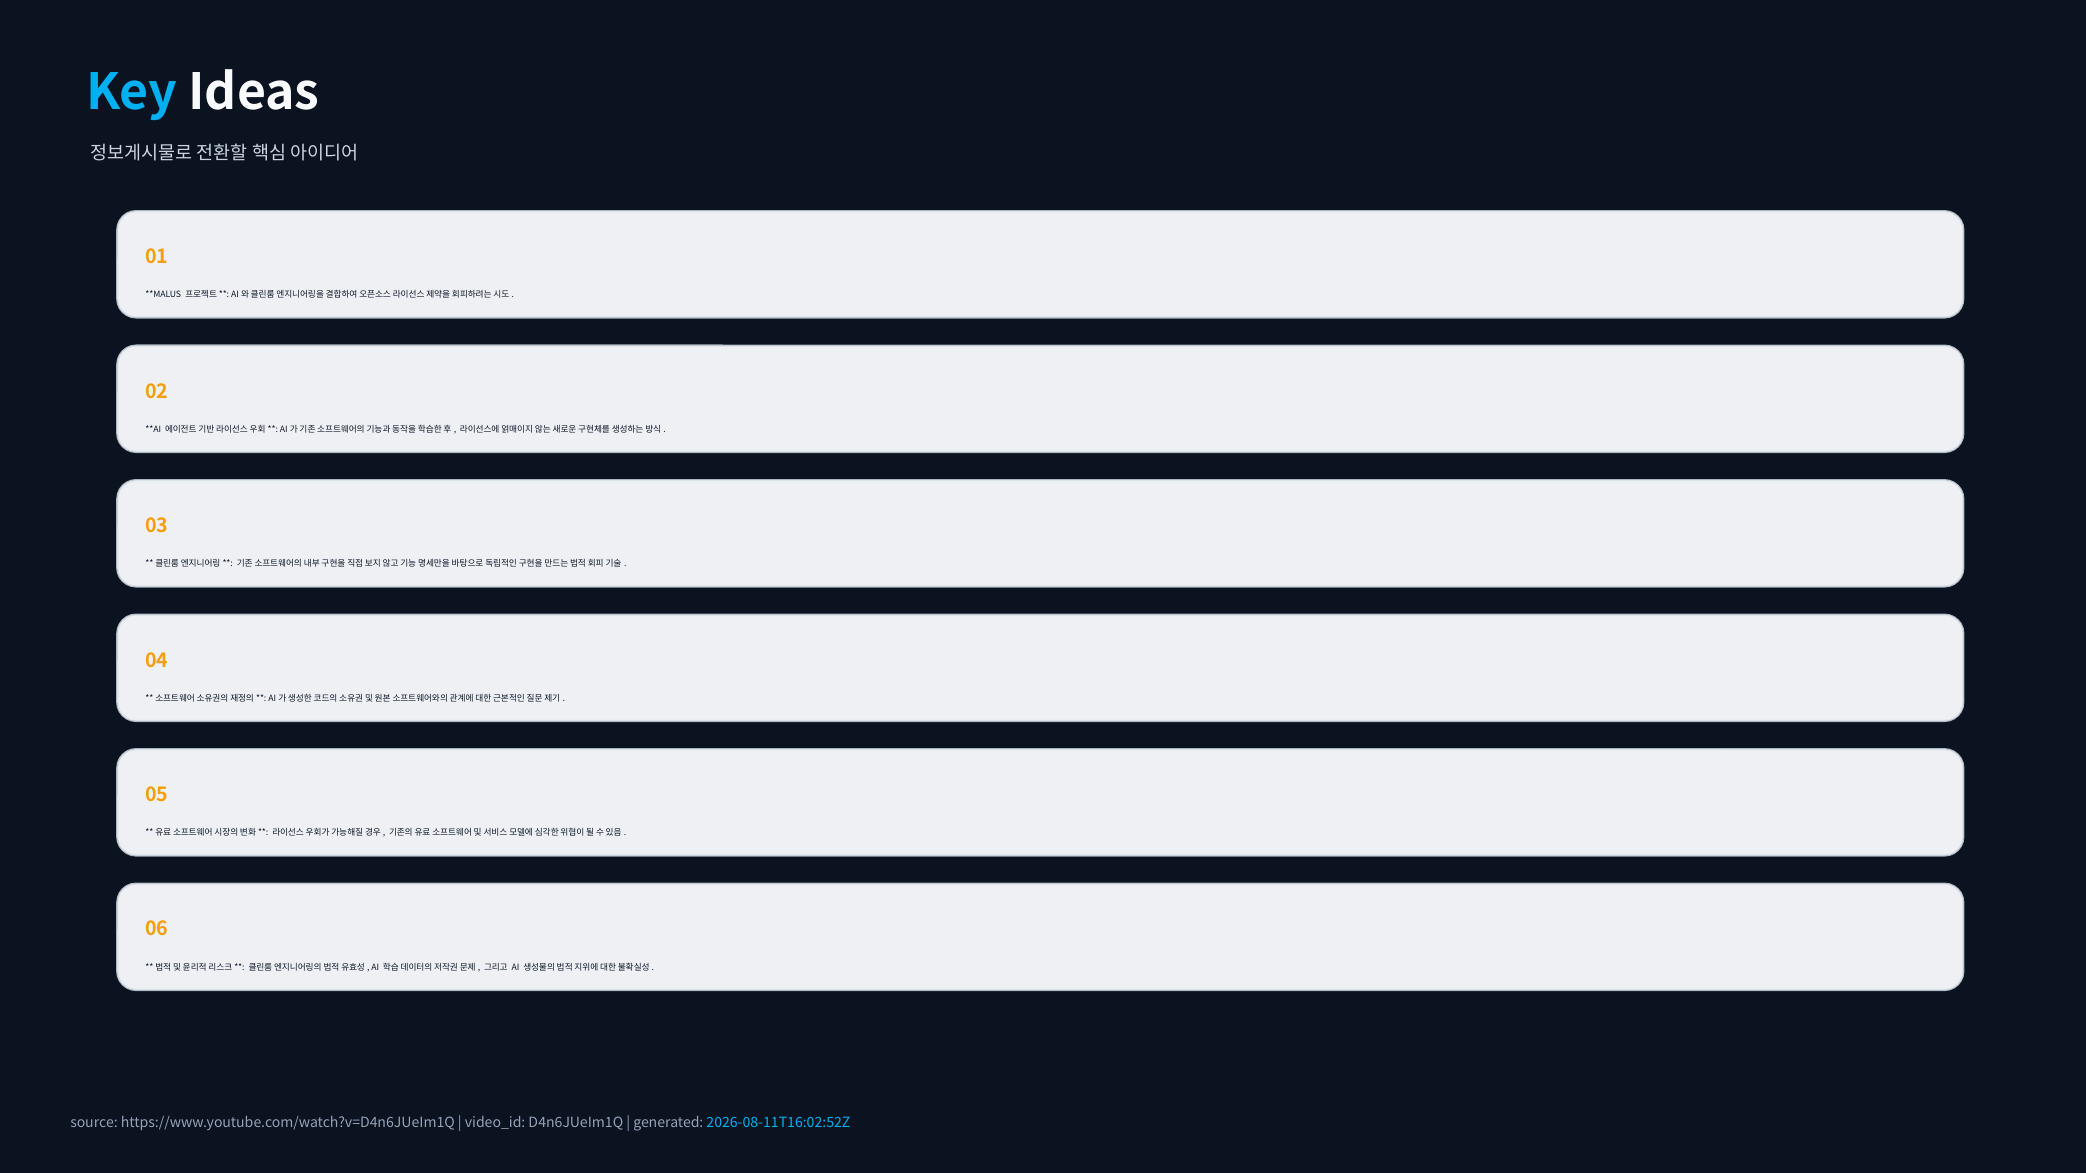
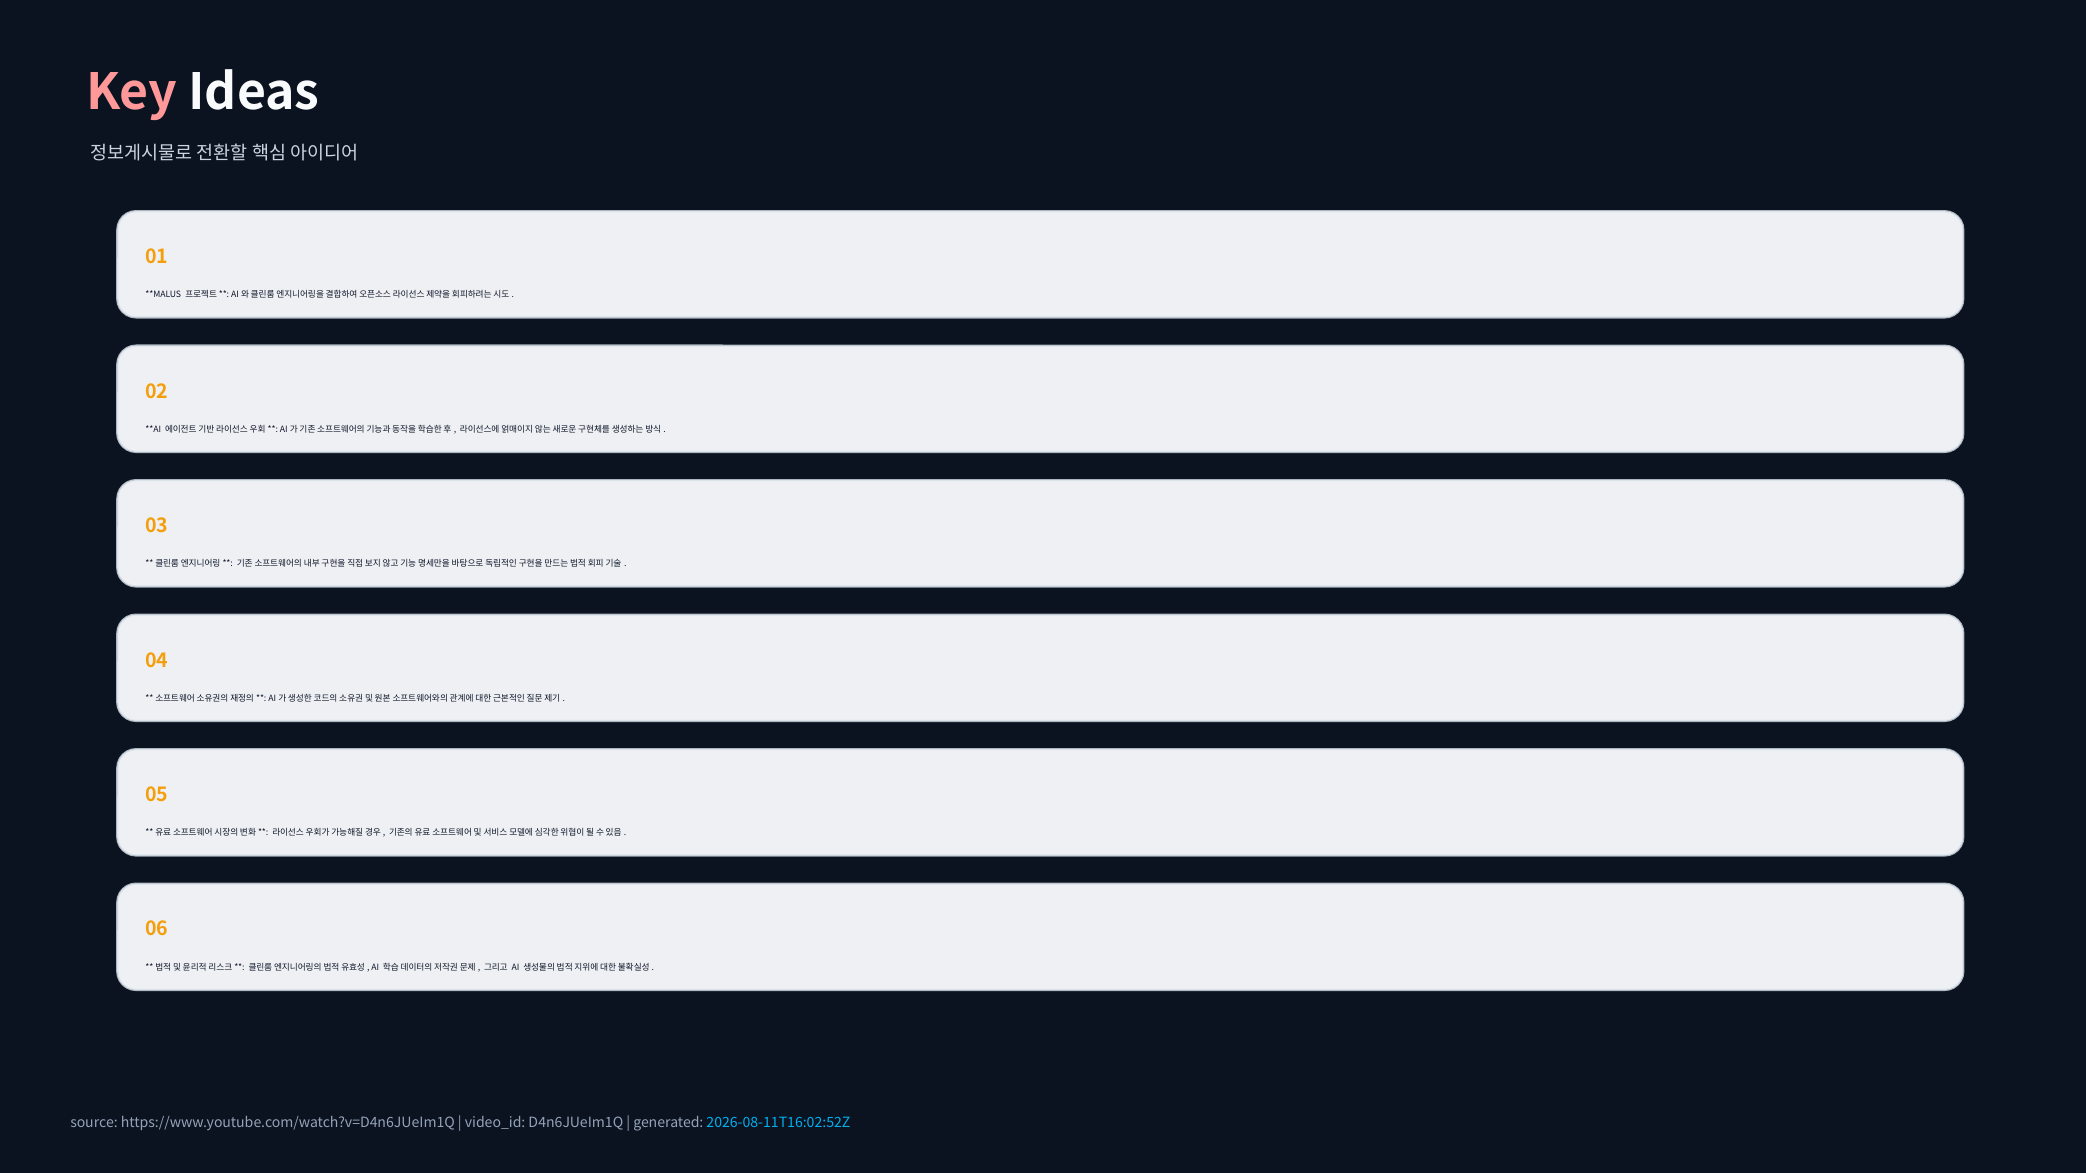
Key colour: light blue -> pink
